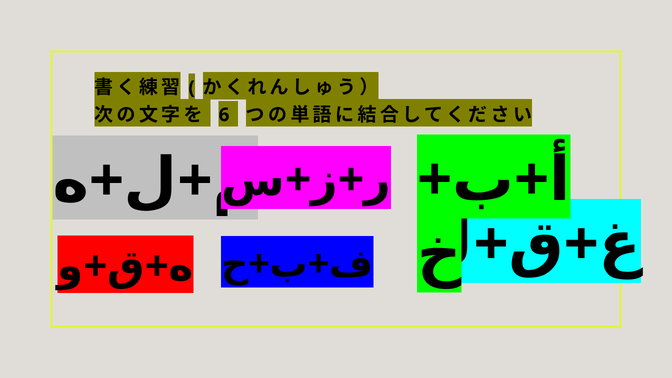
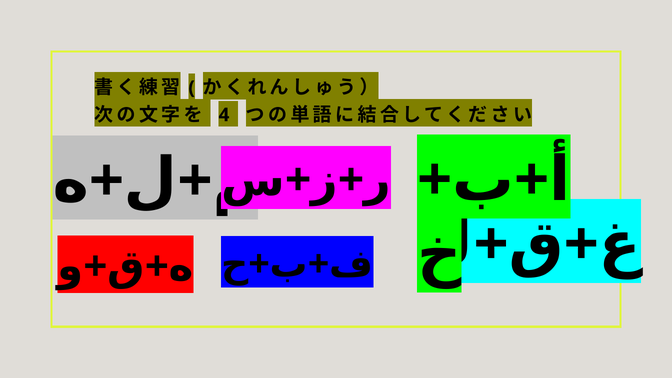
6: 6 -> 4
